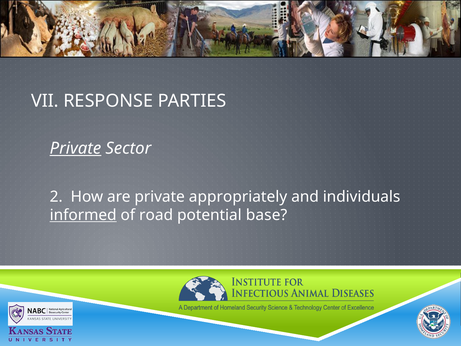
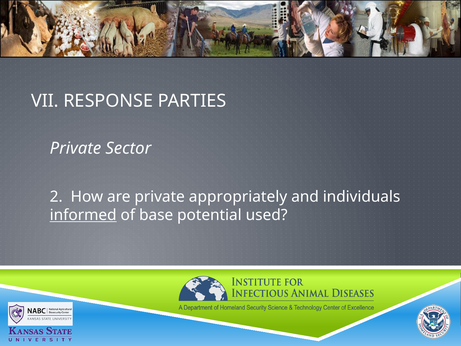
Private at (75, 148) underline: present -> none
road: road -> base
base: base -> used
